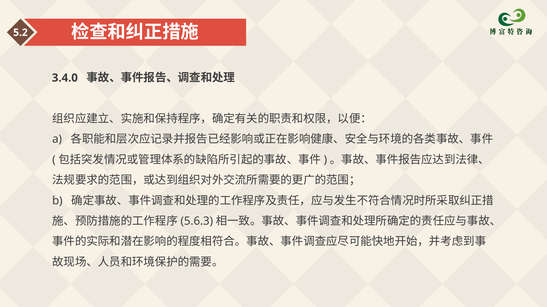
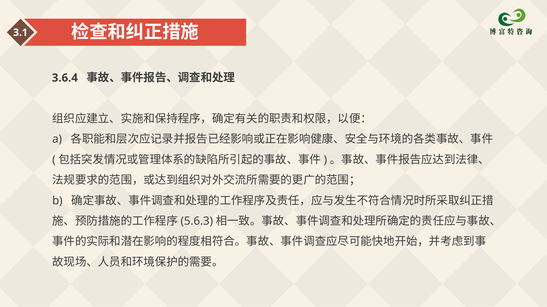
5.2: 5.2 -> 3.1
3.4.0: 3.4.0 -> 3.6.4
